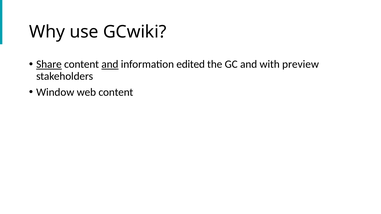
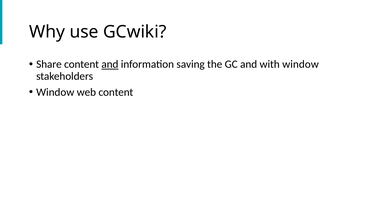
Share underline: present -> none
edited: edited -> saving
with preview: preview -> window
